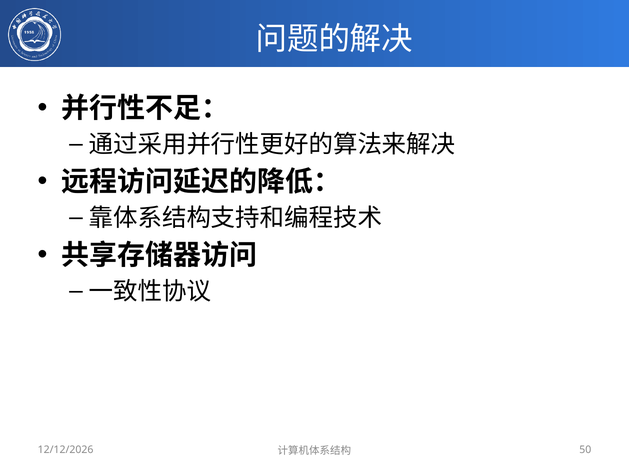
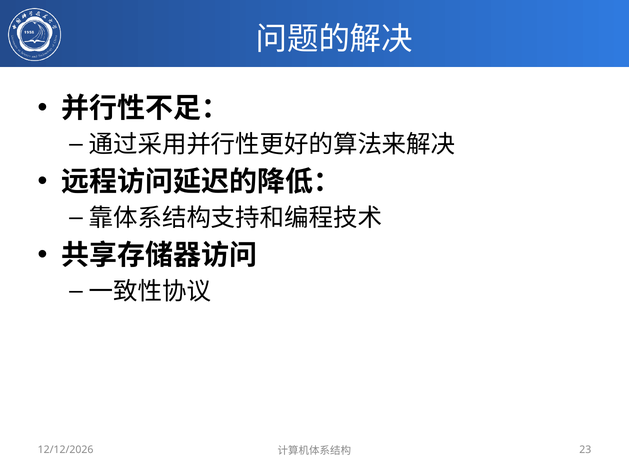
50: 50 -> 23
